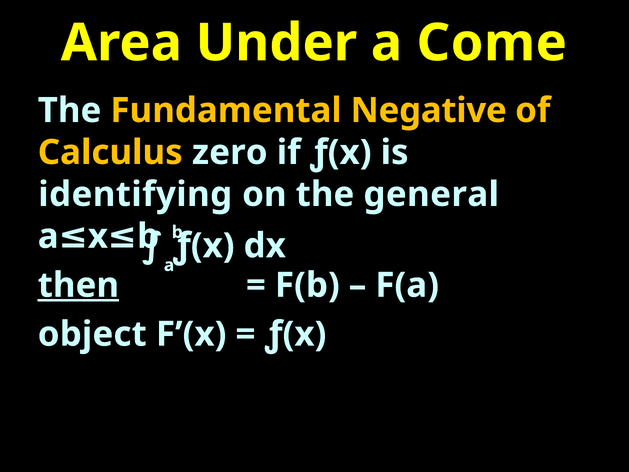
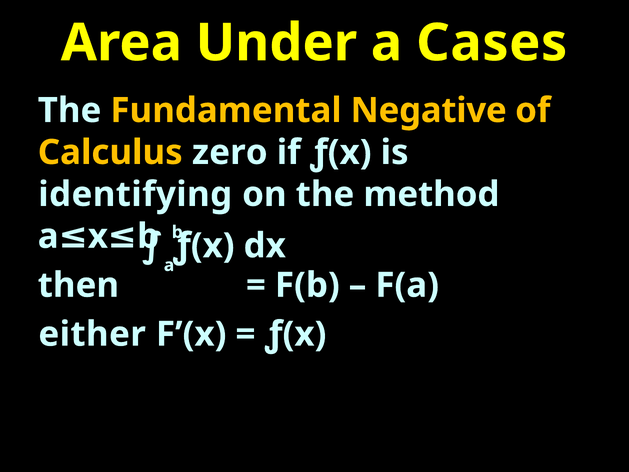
Come: Come -> Cases
general: general -> method
then underline: present -> none
object: object -> either
